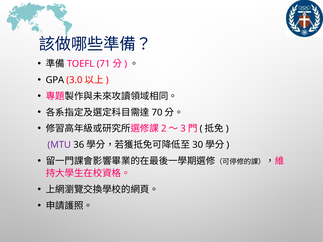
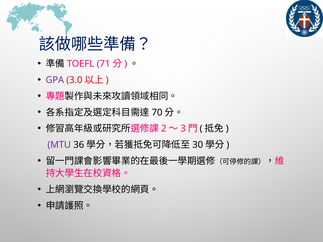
GPA colour: black -> purple
